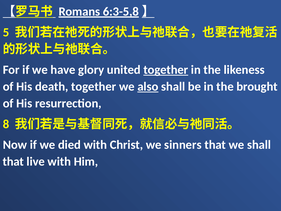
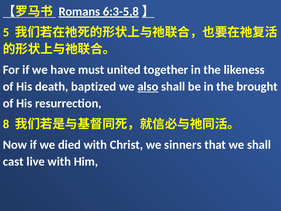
glory: glory -> must
together at (166, 70) underline: present -> none
death together: together -> baptized
that at (13, 161): that -> cast
